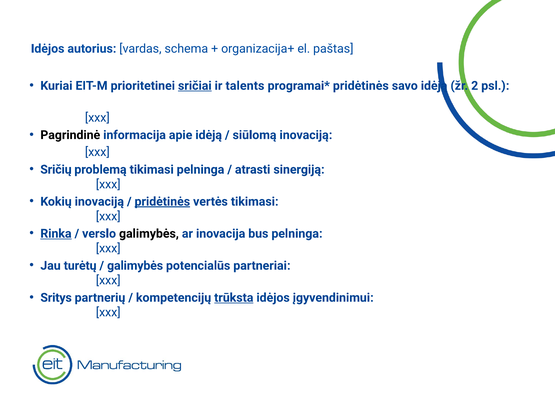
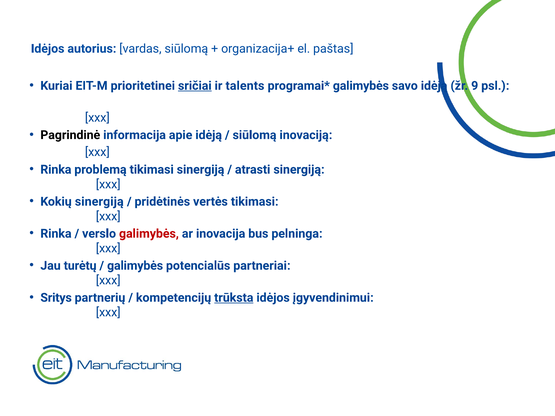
vardas schema: schema -> siūlomą
pridėtinės at (361, 86): pridėtinės -> galimybės
2: 2 -> 9
Sričių at (56, 170): Sričių -> Rinka
tikimasi pelninga: pelninga -> sinergiją
Kokių inovaciją: inovaciją -> sinergiją
pridėtinės at (162, 202) underline: present -> none
Rinka at (56, 234) underline: present -> none
galimybės at (149, 234) colour: black -> red
